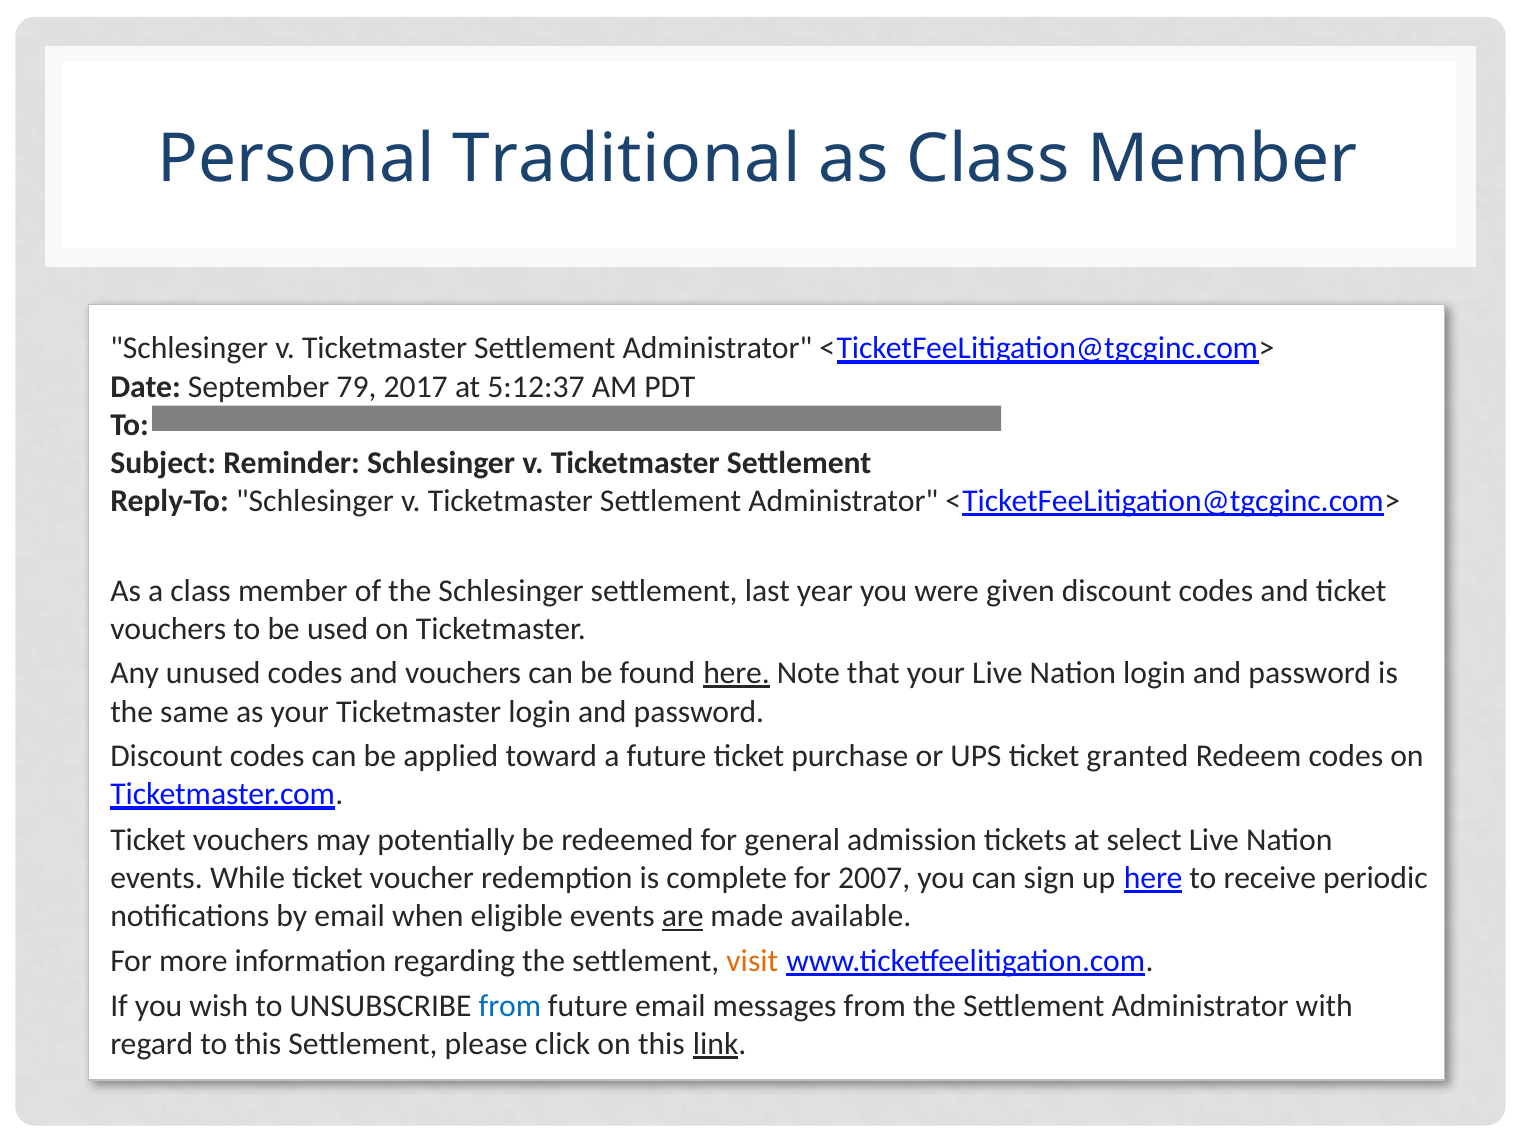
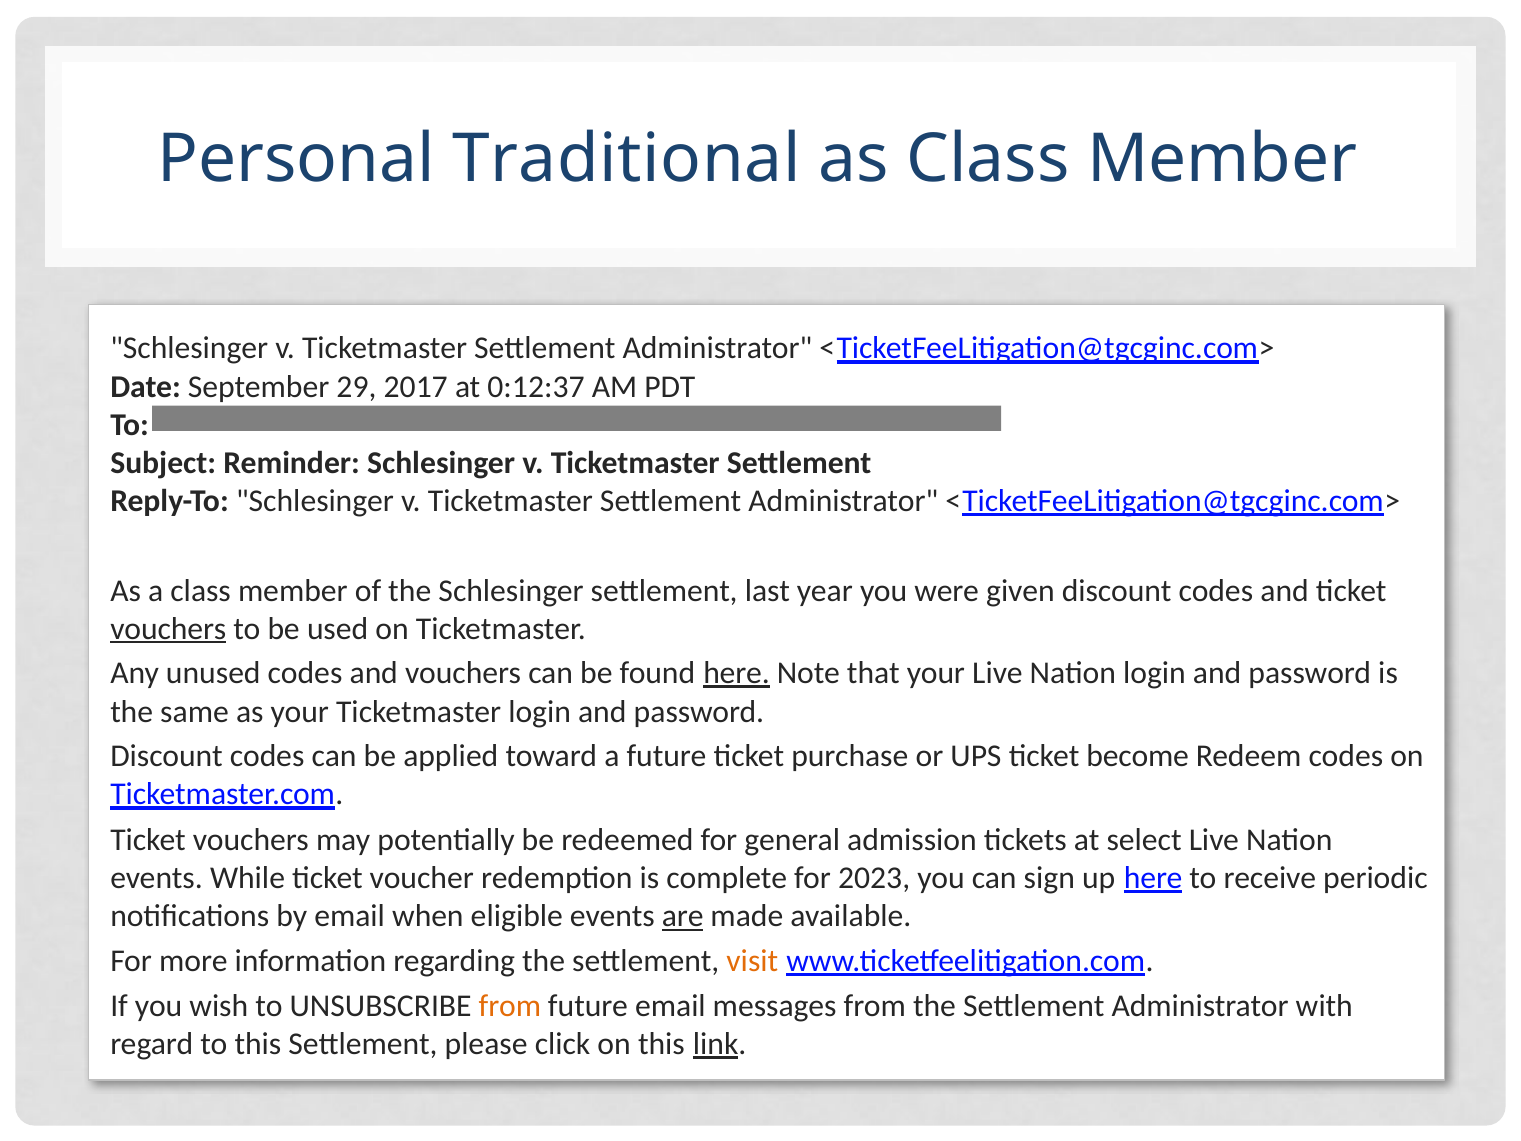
79: 79 -> 29
5:12:37: 5:12:37 -> 0:12:37
vouchers at (168, 629) underline: none -> present
granted: granted -> become
2007: 2007 -> 2023
from at (510, 1006) colour: blue -> orange
